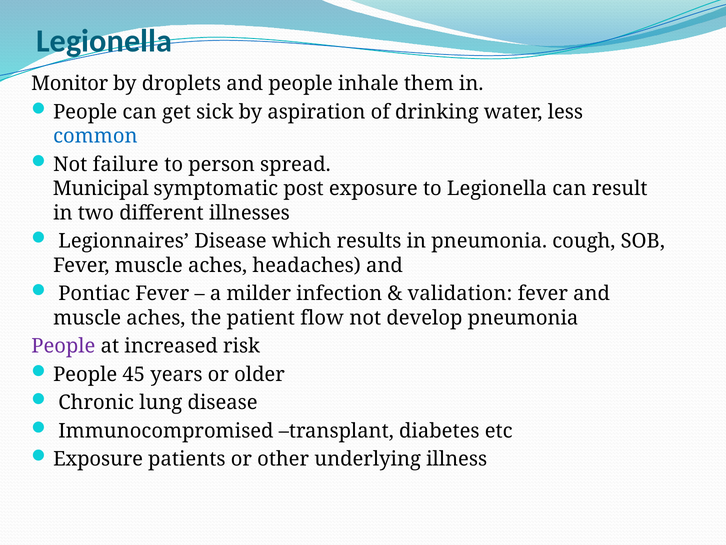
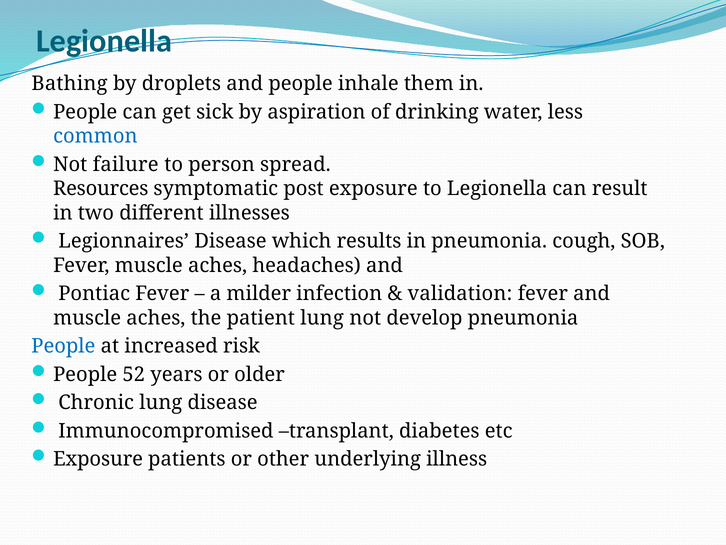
Monitor: Monitor -> Bathing
Municipal: Municipal -> Resources
patient flow: flow -> lung
People at (63, 346) colour: purple -> blue
45: 45 -> 52
